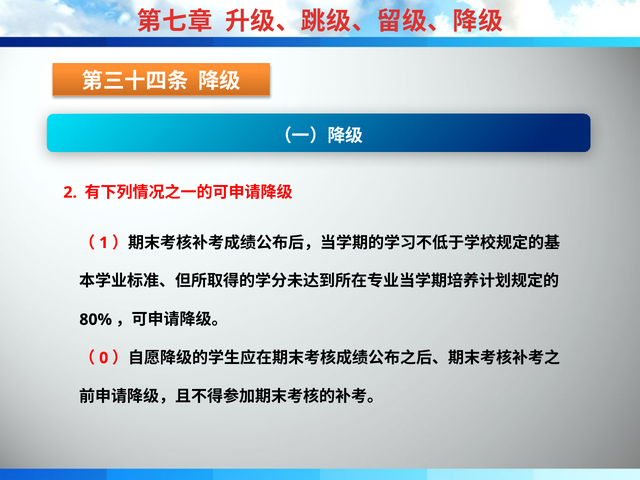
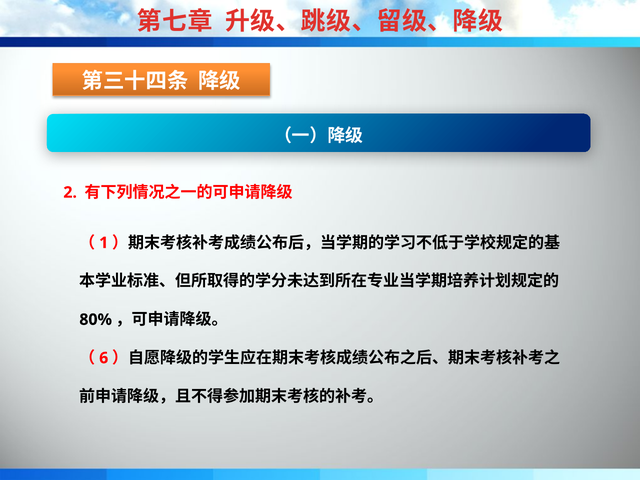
0: 0 -> 6
